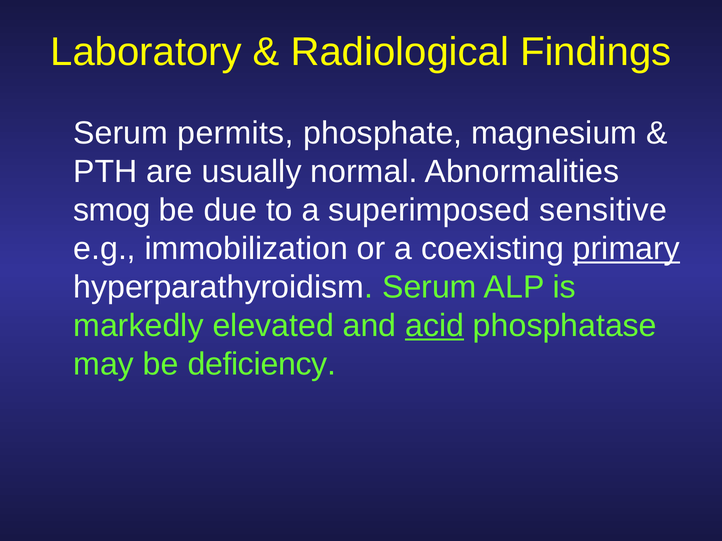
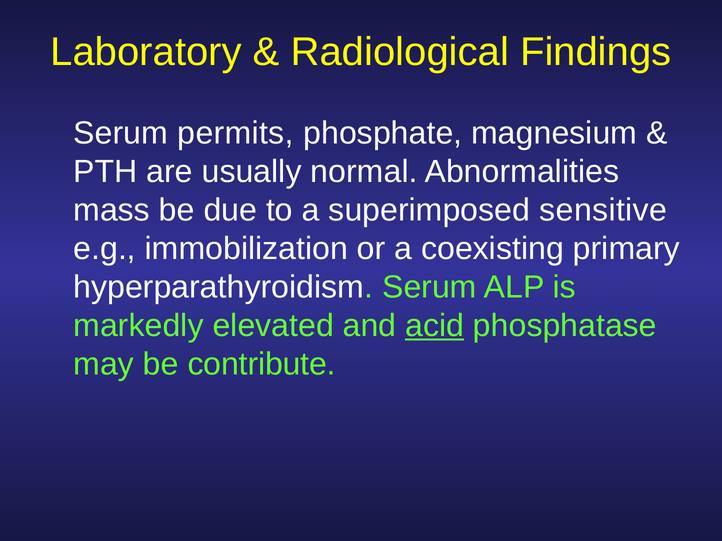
smog: smog -> mass
primary underline: present -> none
deficiency: deficiency -> contribute
